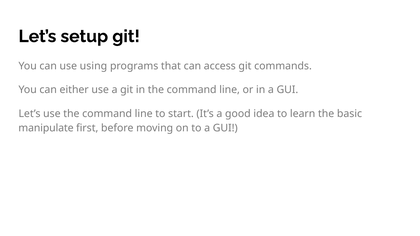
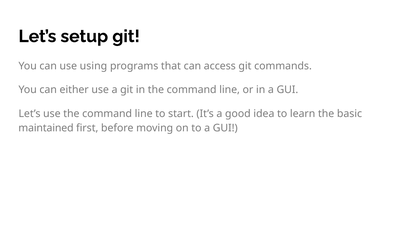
manipulate: manipulate -> maintained
